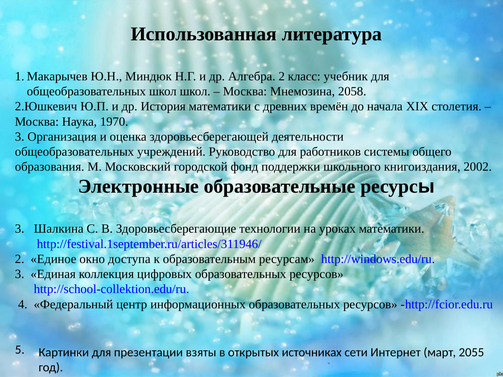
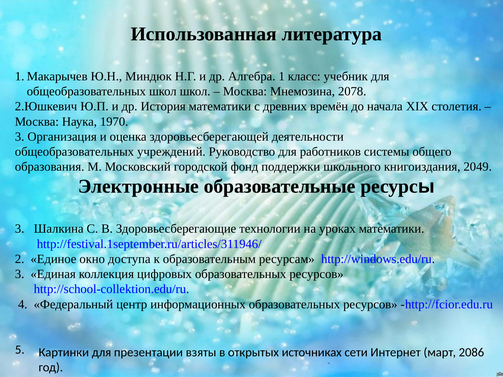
Алгебра 2: 2 -> 1
2058: 2058 -> 2078
2002: 2002 -> 2049
2055: 2055 -> 2086
